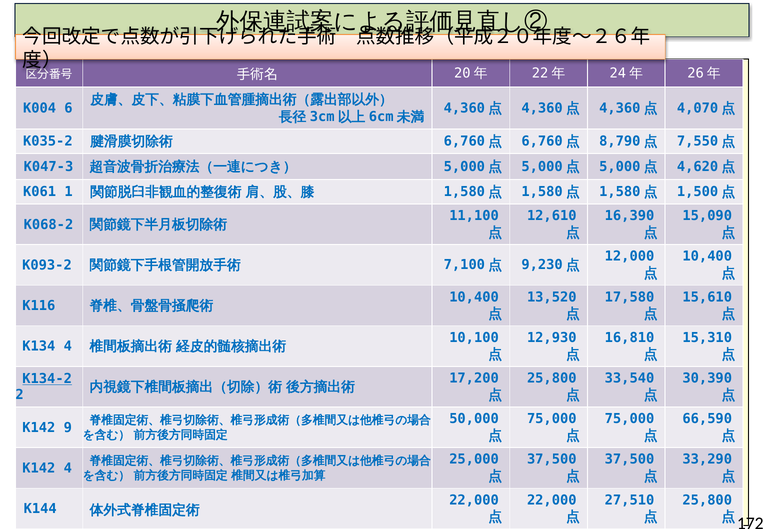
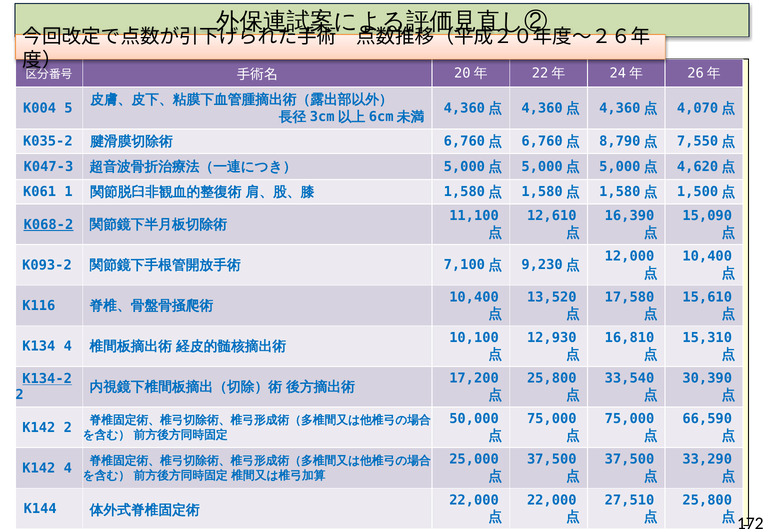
6: 6 -> 5
K068-2 underline: none -> present
K142 9: 9 -> 2
